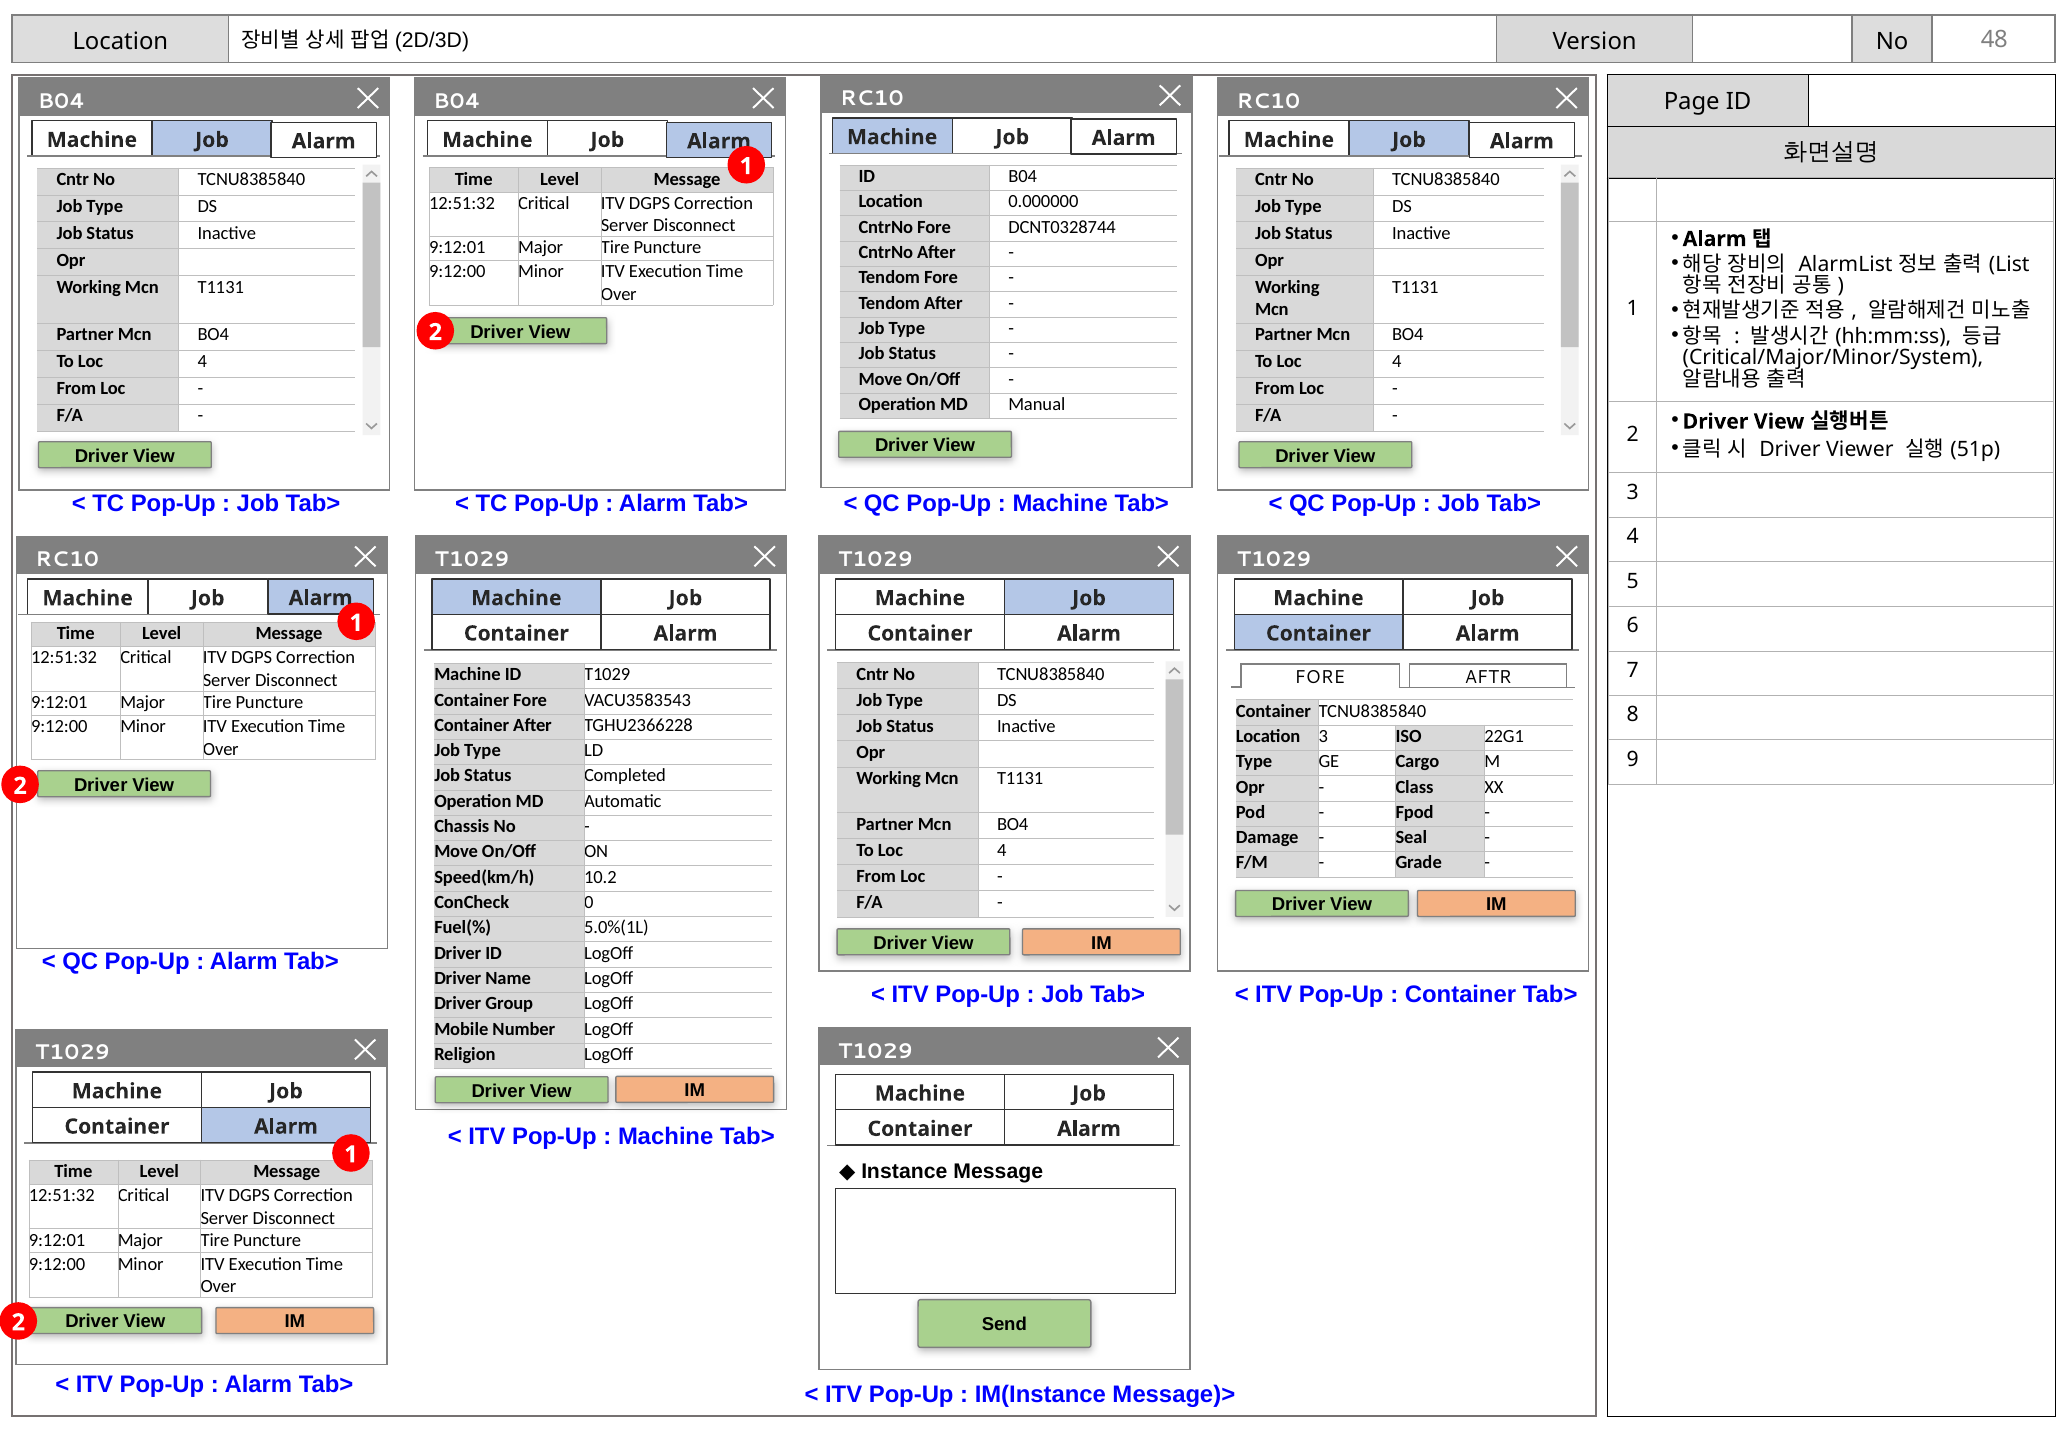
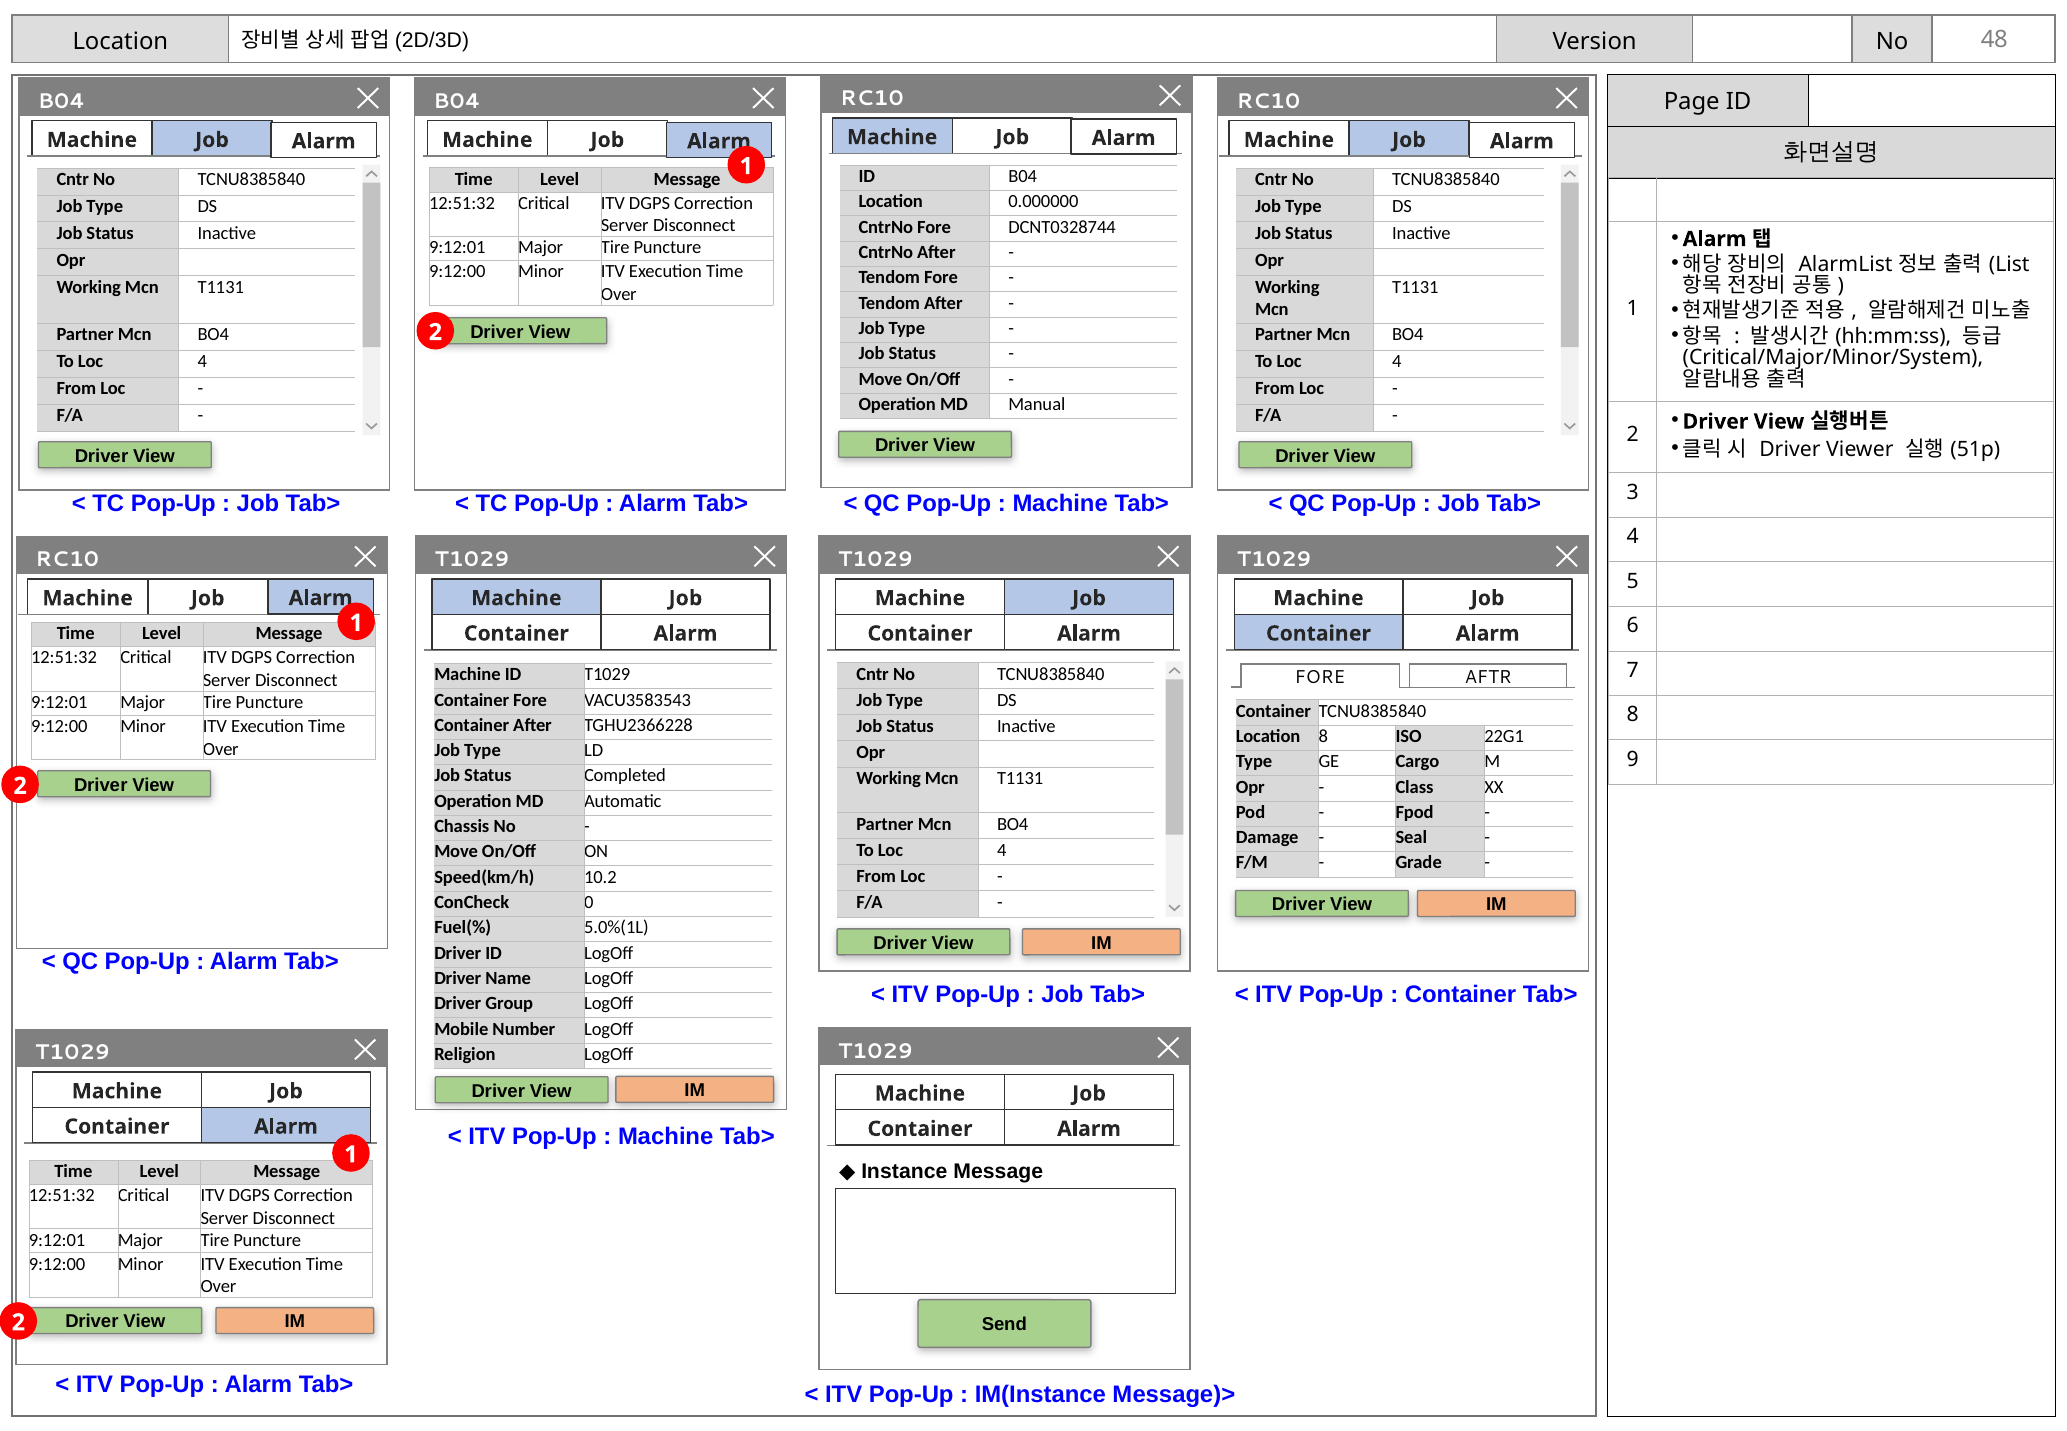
Location 3: 3 -> 8
